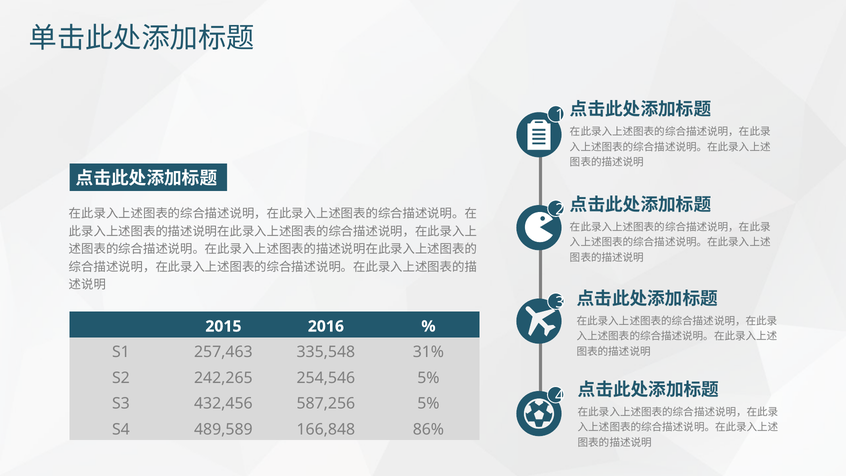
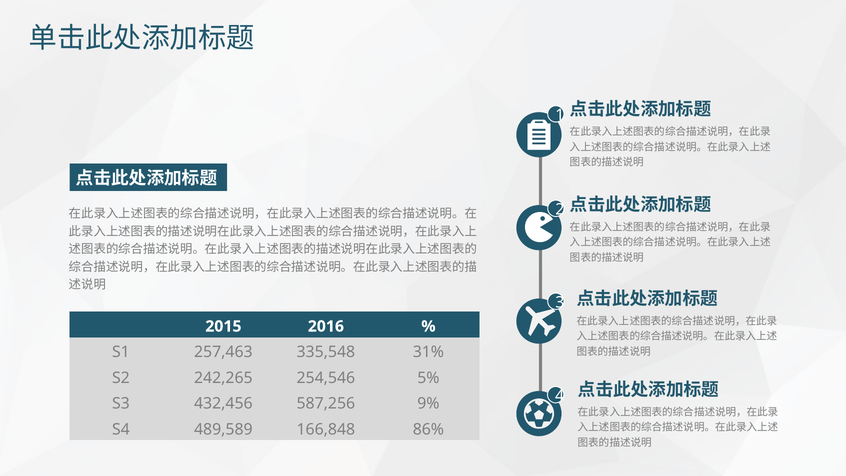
587,256 5%: 5% -> 9%
